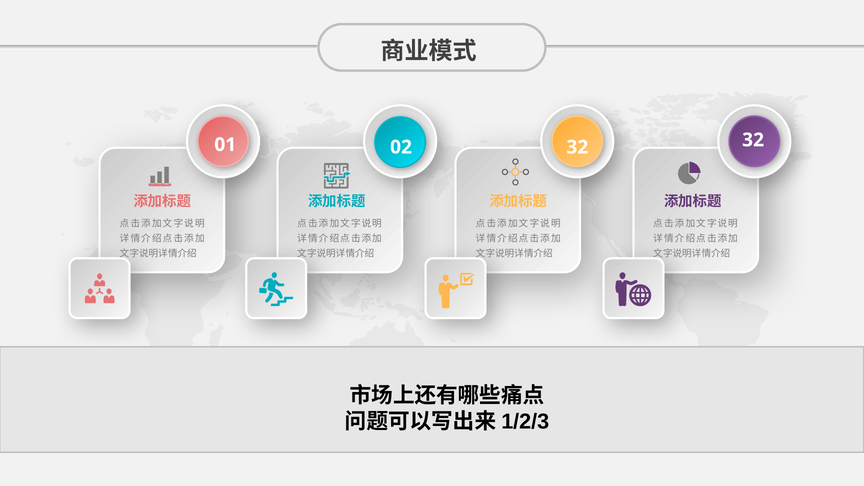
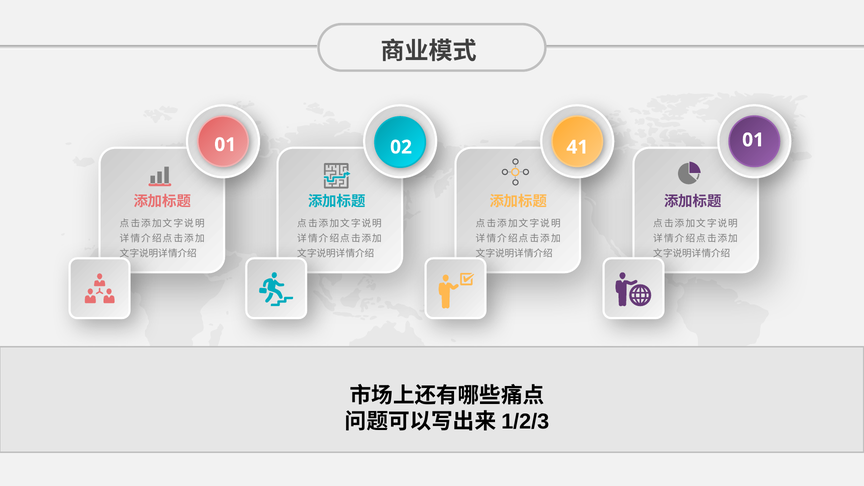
01 32: 32 -> 41
02 32: 32 -> 01
